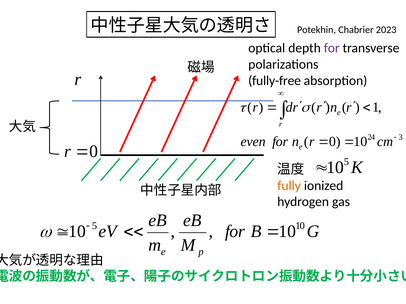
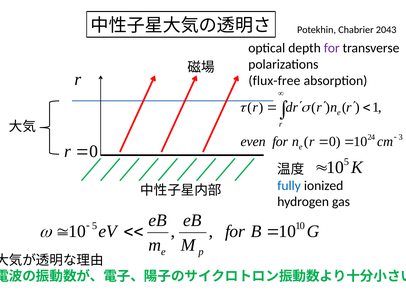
2023: 2023 -> 2043
fully-free: fully-free -> flux-free
fully colour: orange -> blue
